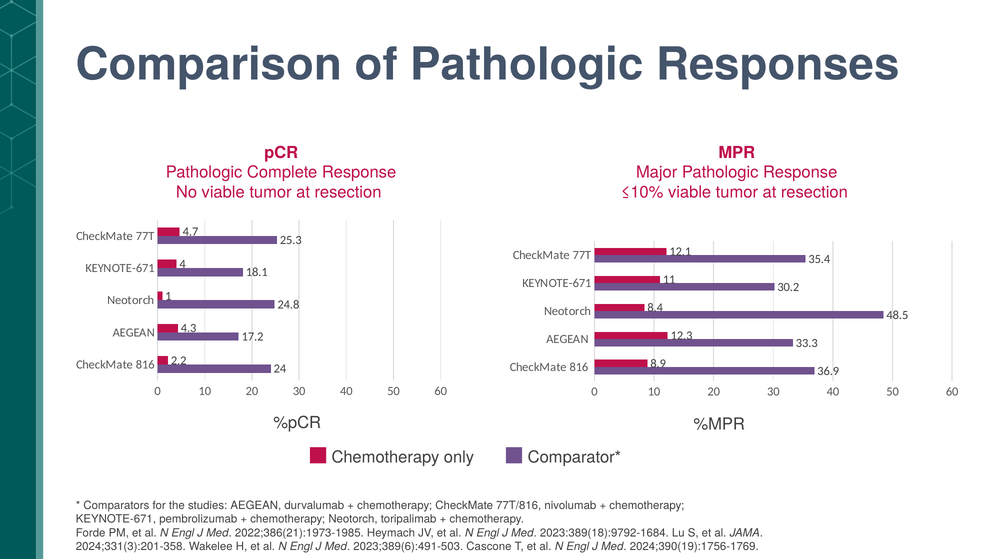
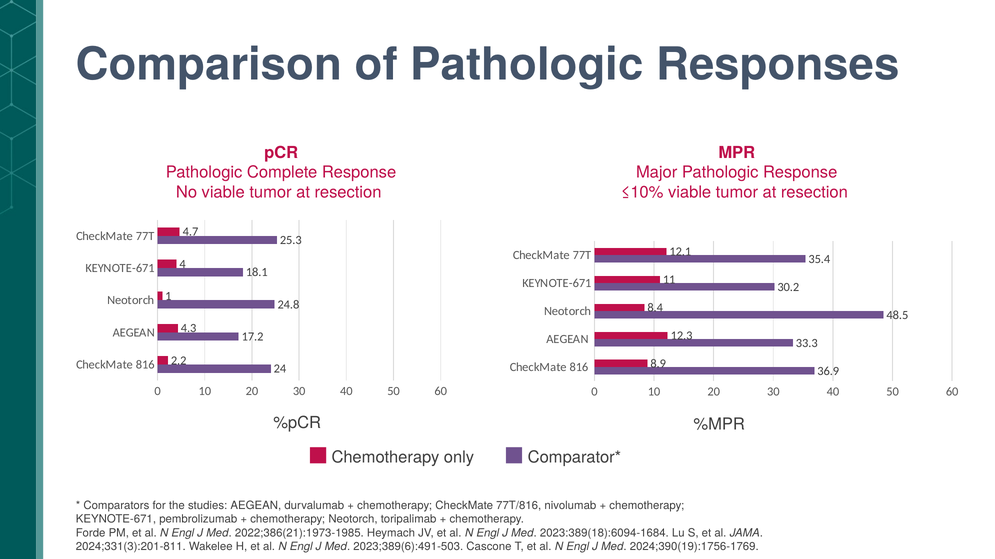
2023:389(18):9792-1684: 2023:389(18):9792-1684 -> 2023:389(18):6094-1684
2024;331(3):201-358: 2024;331(3):201-358 -> 2024;331(3):201-811
